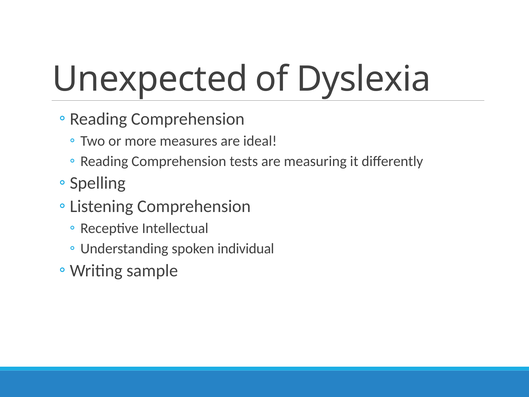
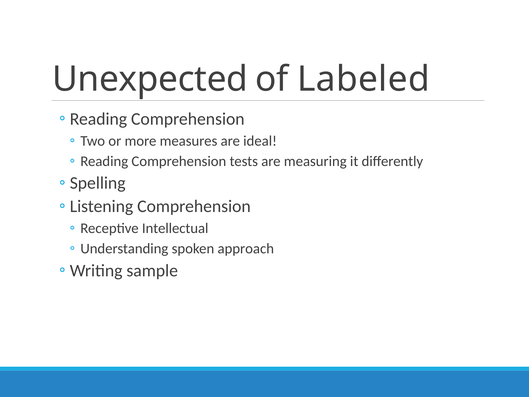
Dyslexia: Dyslexia -> Labeled
individual: individual -> approach
